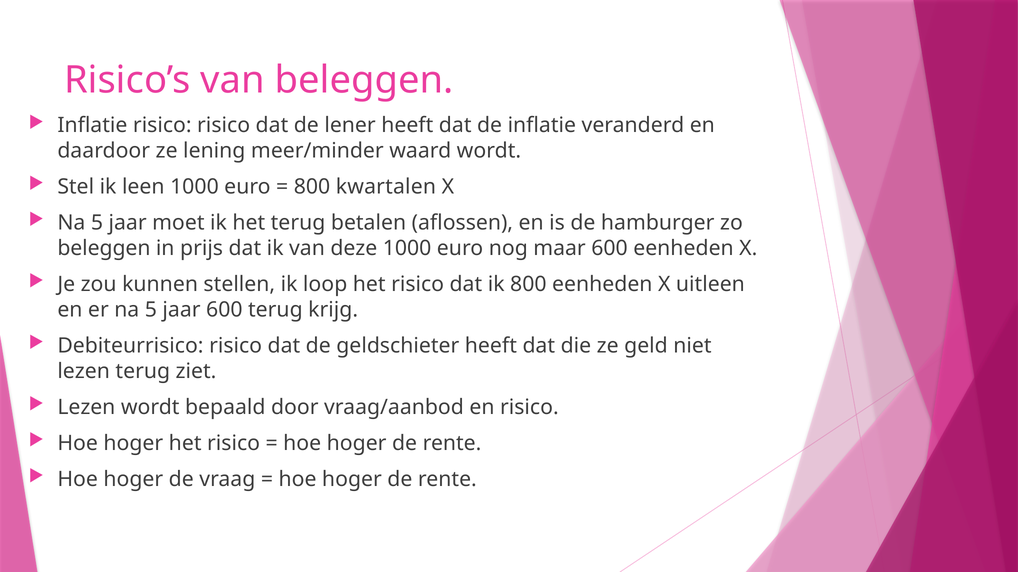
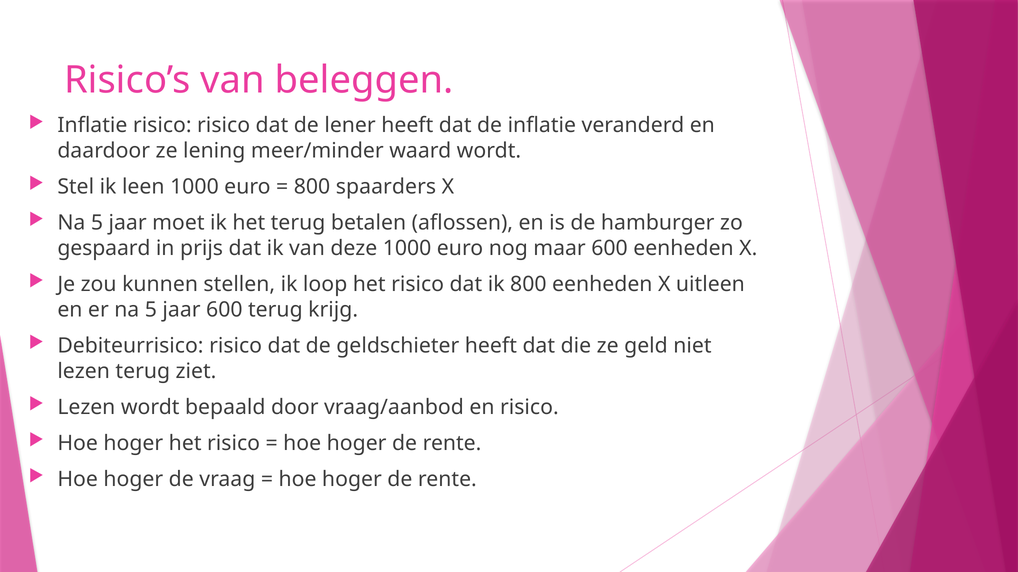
kwartalen: kwartalen -> spaarders
beleggen at (104, 249): beleggen -> gespaard
